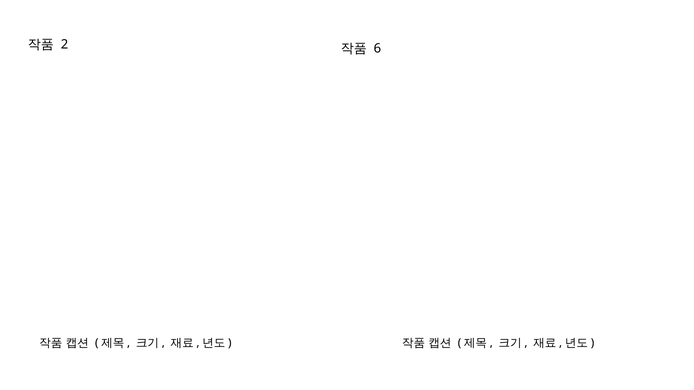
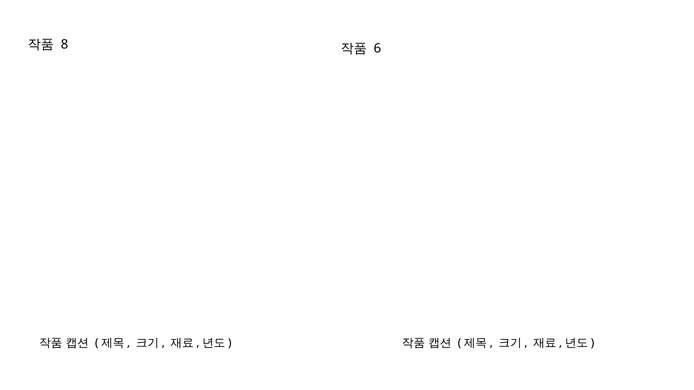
2: 2 -> 8
